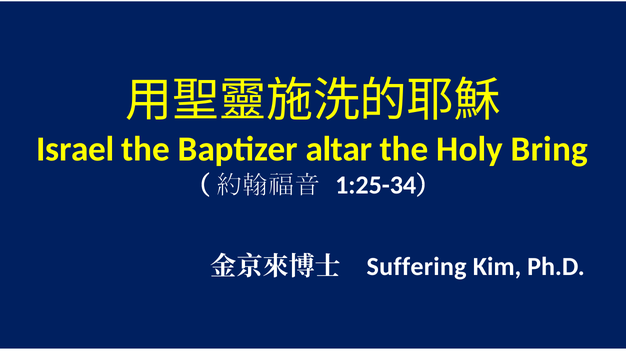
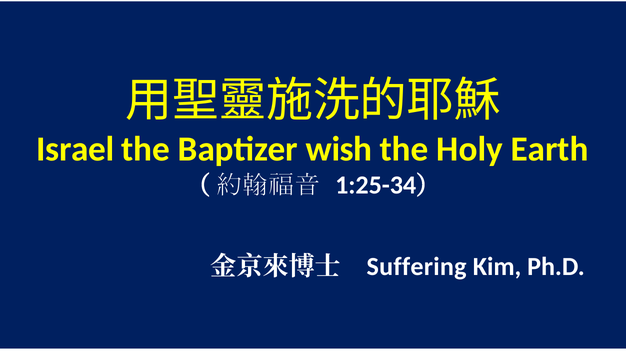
altar: altar -> wish
Bring: Bring -> Earth
